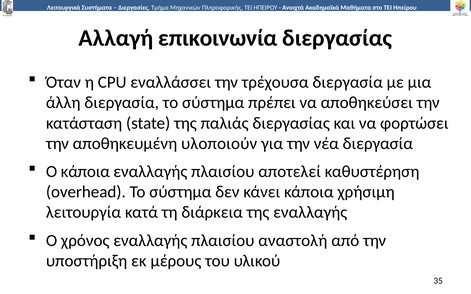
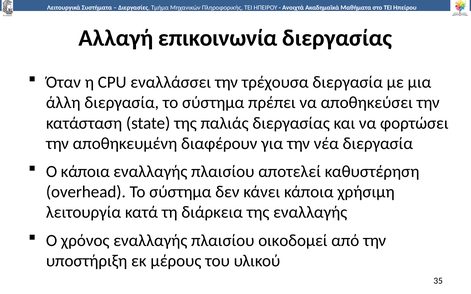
υλοποιούν: υλοποιούν -> διαφέρουν
αναστολή: αναστολή -> οικοδομεί
